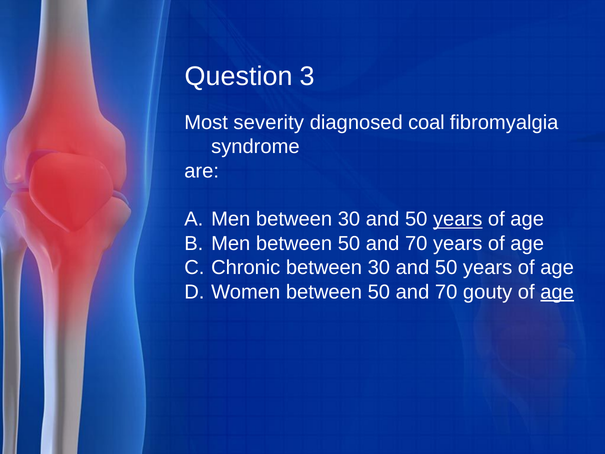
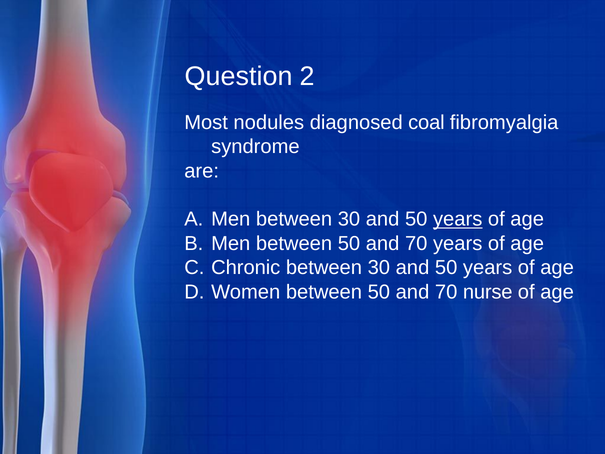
3: 3 -> 2
severity: severity -> nodules
gouty: gouty -> nurse
age at (557, 292) underline: present -> none
